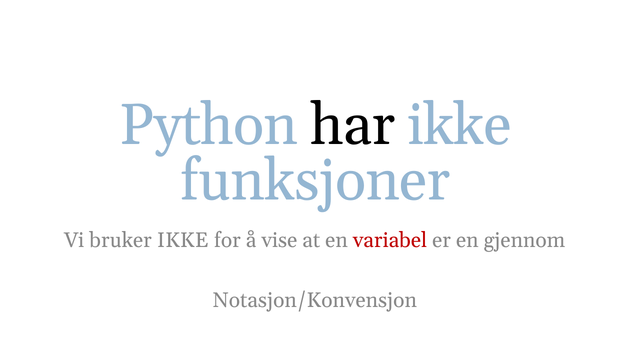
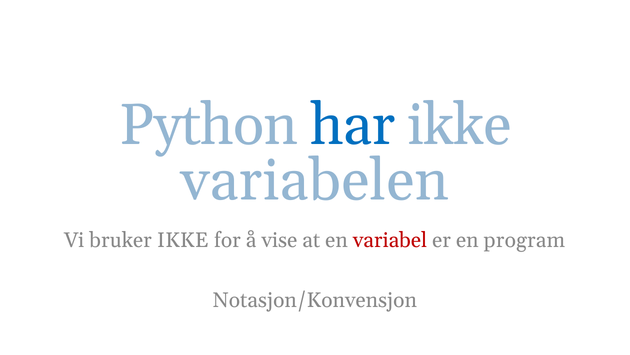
har colour: black -> blue
funksjoner: funksjoner -> variabelen
gjennom: gjennom -> program
